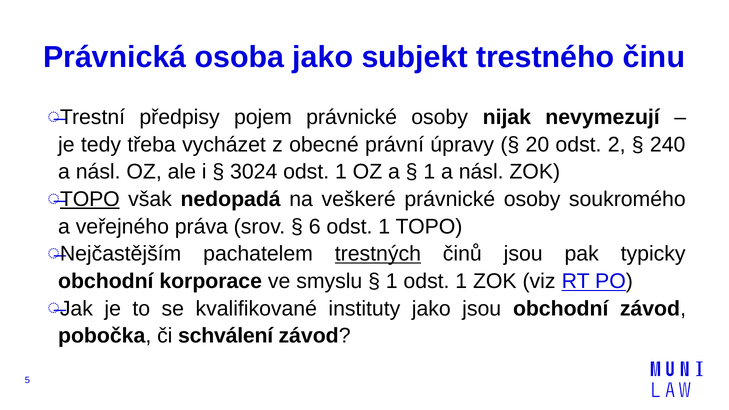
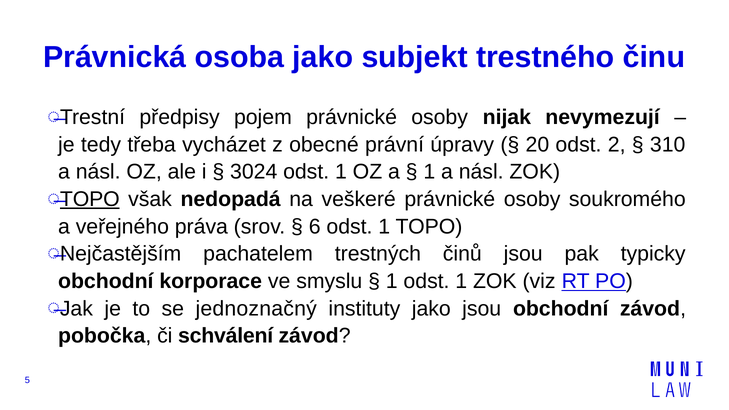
240: 240 -> 310
trestných underline: present -> none
kvalifikované: kvalifikované -> jednoznačný
